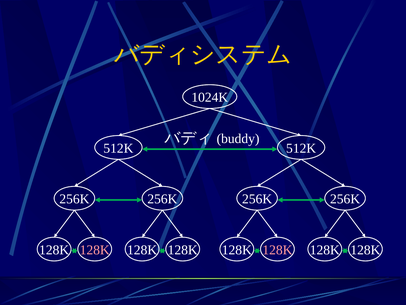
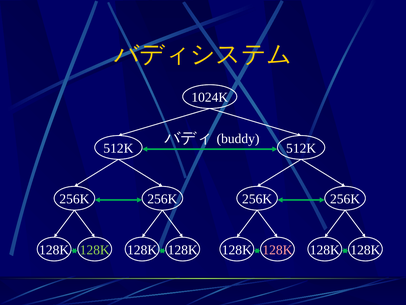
128K at (95, 250) colour: pink -> light green
